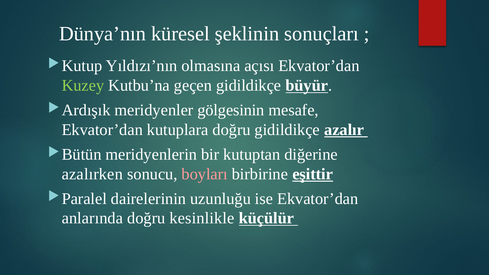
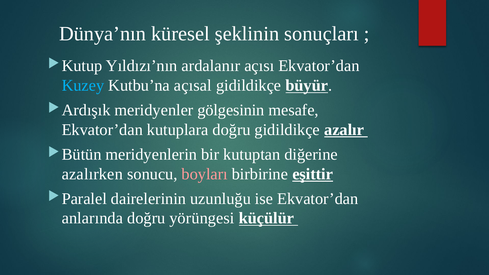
olmasına: olmasına -> ardalanır
Kuzey colour: light green -> light blue
geçen: geçen -> açısal
kesinlikle: kesinlikle -> yörüngesi
